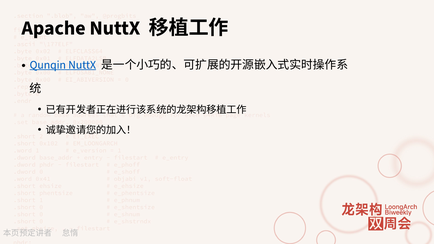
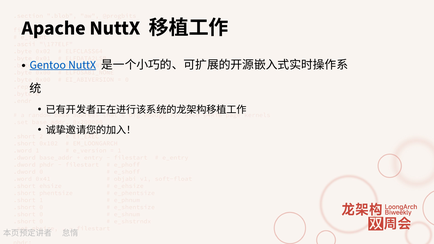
Qunqin: Qunqin -> Gentoo
